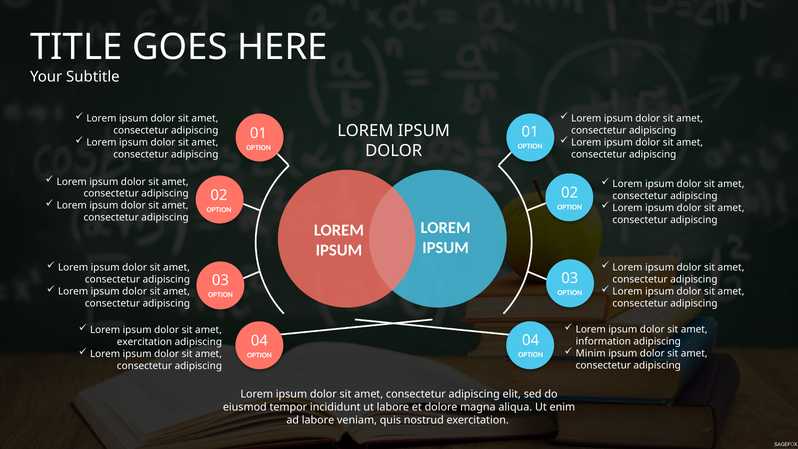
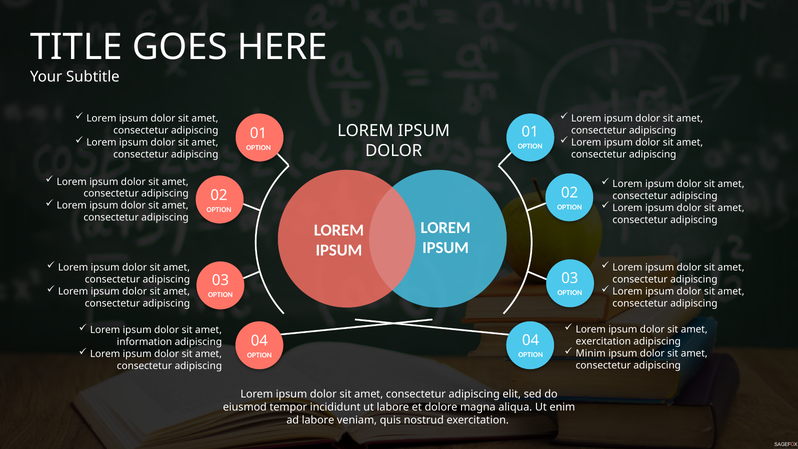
information at (603, 342): information -> exercitation
exercitation at (144, 342): exercitation -> information
